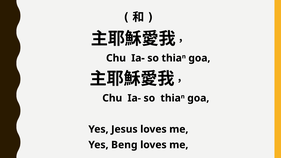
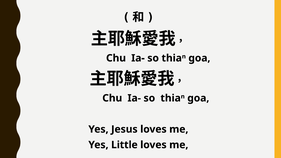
Beng: Beng -> Little
